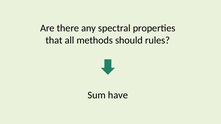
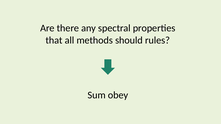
have: have -> obey
